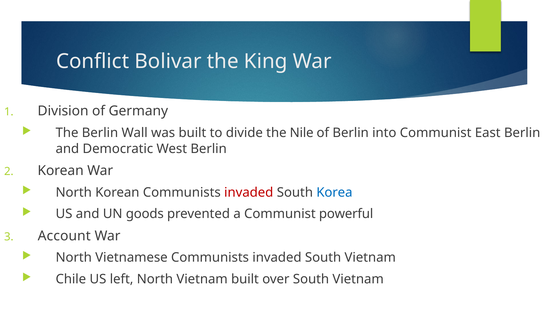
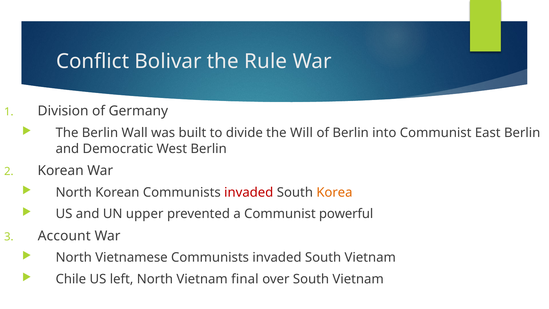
King: King -> Rule
Nile: Nile -> Will
Korea colour: blue -> orange
goods: goods -> upper
Vietnam built: built -> final
